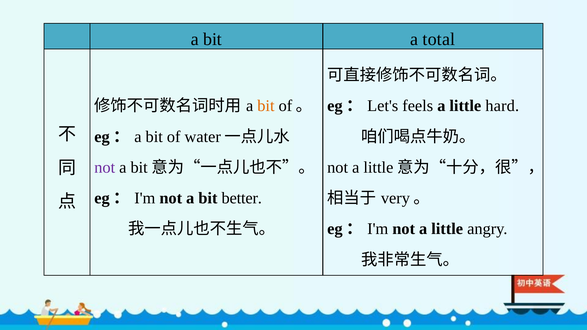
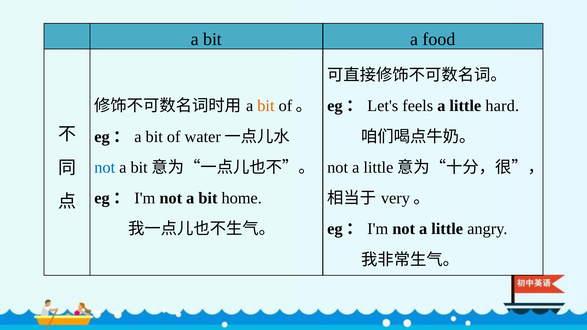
total: total -> food
not at (105, 168) colour: purple -> blue
better: better -> home
